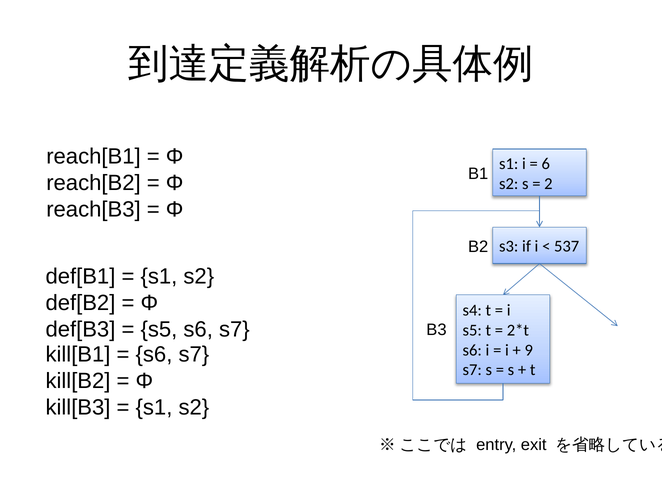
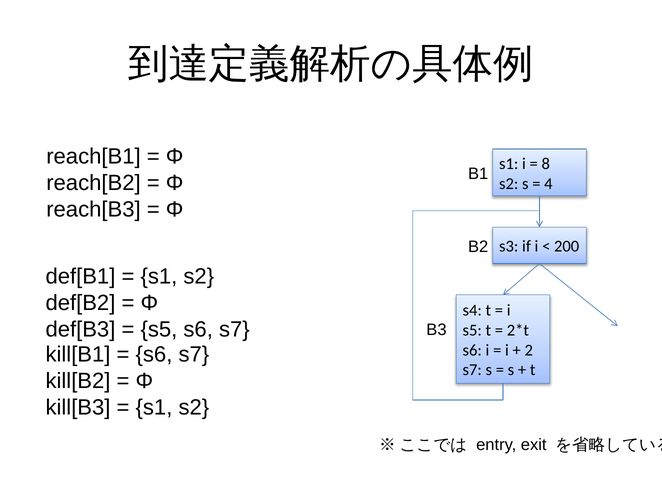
6: 6 -> 8
2: 2 -> 4
537: 537 -> 200
9: 9 -> 2
